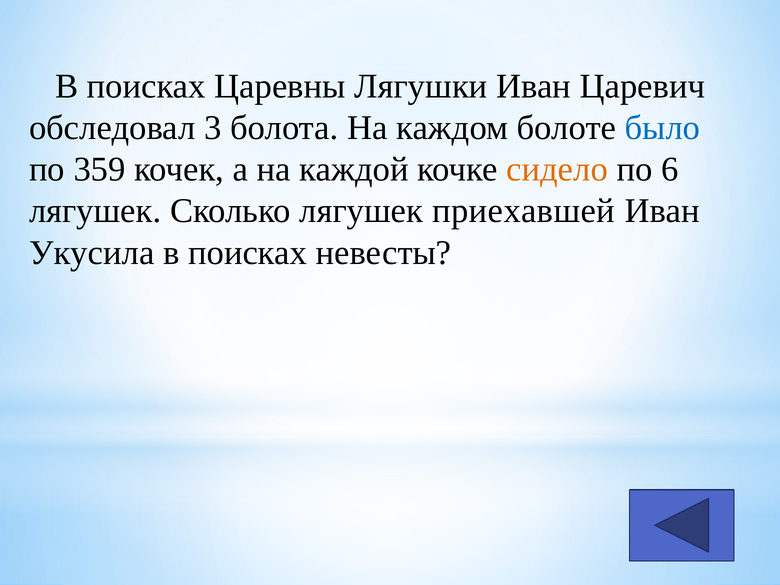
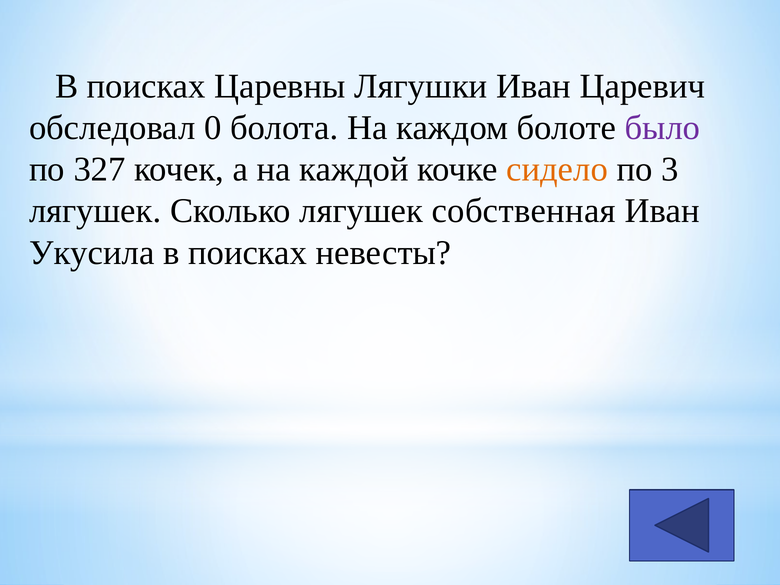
3: 3 -> 0
было colour: blue -> purple
359: 359 -> 327
6: 6 -> 3
приехавшей: приехавшей -> собственная
